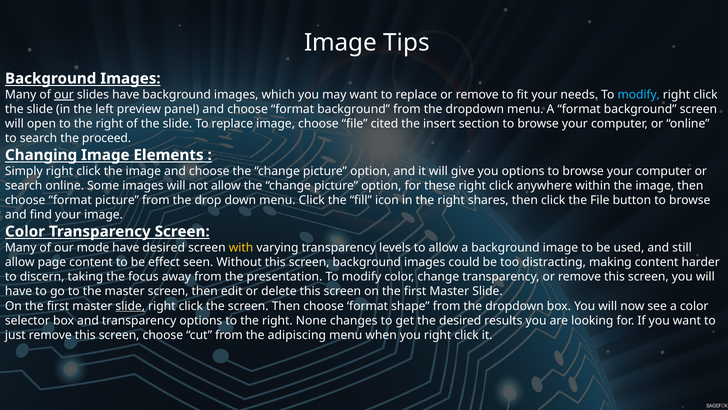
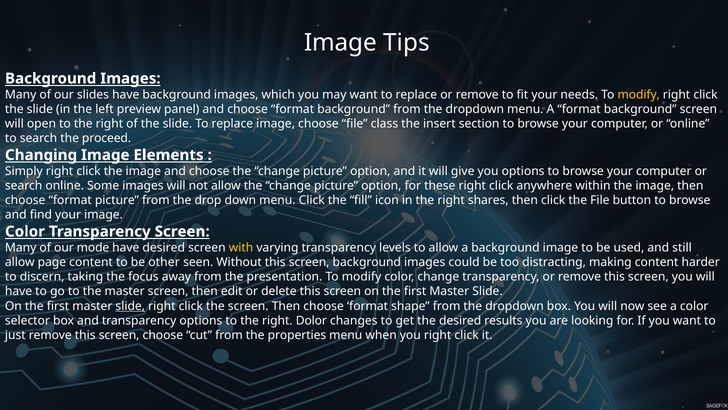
our at (64, 95) underline: present -> none
modify at (639, 95) colour: light blue -> yellow
cited: cited -> class
effect: effect -> other
None: None -> Dolor
adipiscing: adipiscing -> properties
